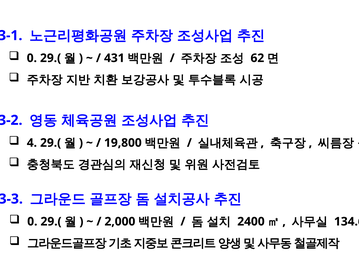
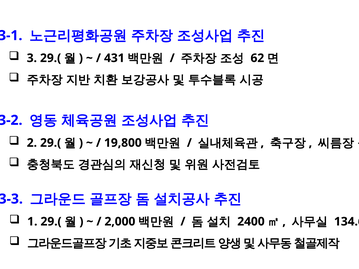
0 at (32, 58): 0 -> 3
4: 4 -> 2
0 at (32, 222): 0 -> 1
